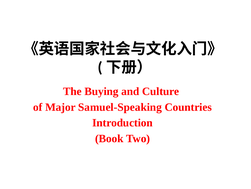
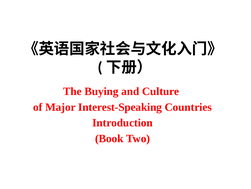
Samuel-Speaking: Samuel-Speaking -> Interest-Speaking
